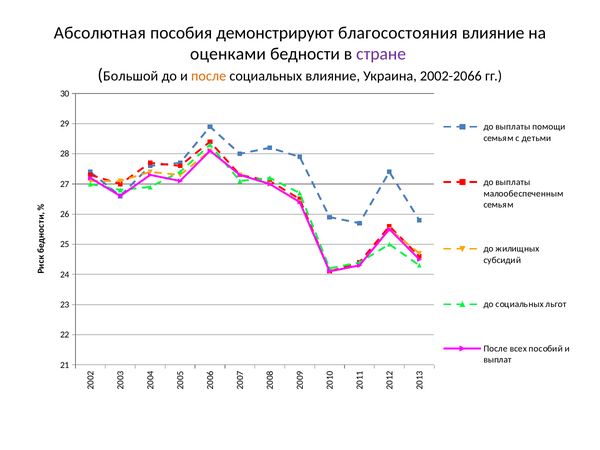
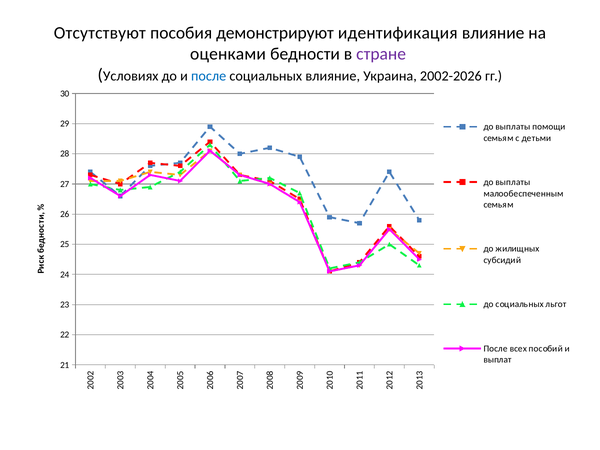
Абсолютная: Абсолютная -> Отсутствуют
благосостояния: благосостояния -> идентификация
Большой: Большой -> Условиях
после at (209, 76) colour: orange -> blue
2002-2066: 2002-2066 -> 2002-2026
